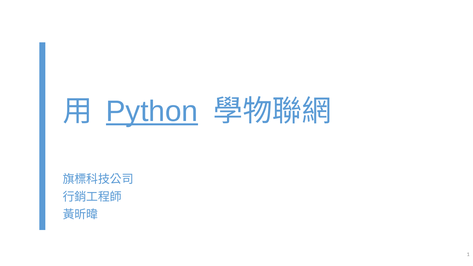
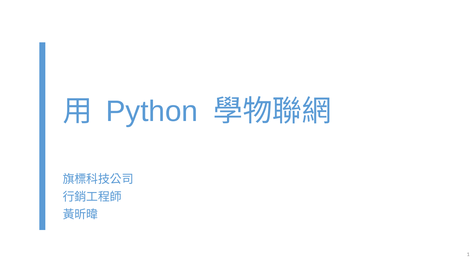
Python underline: present -> none
